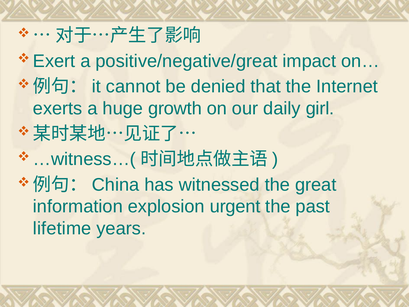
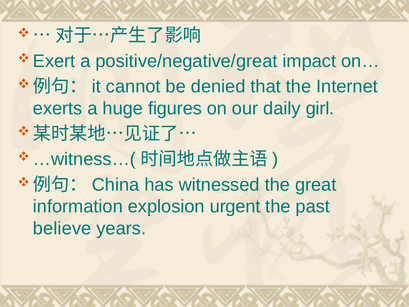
growth: growth -> figures
lifetime: lifetime -> believe
